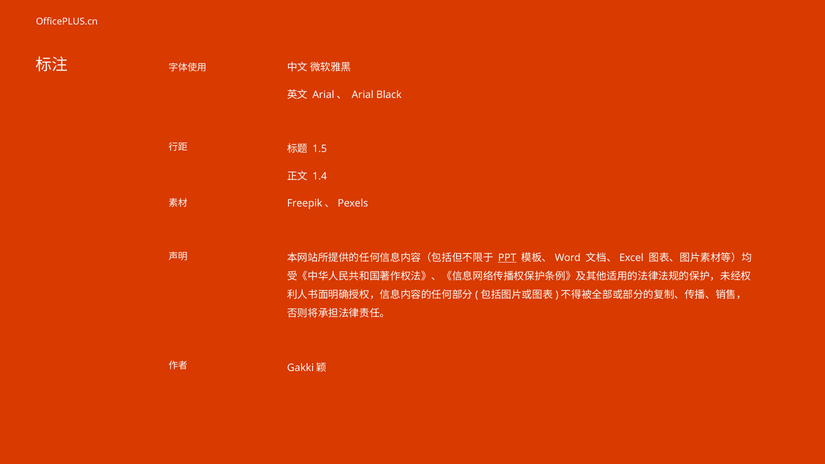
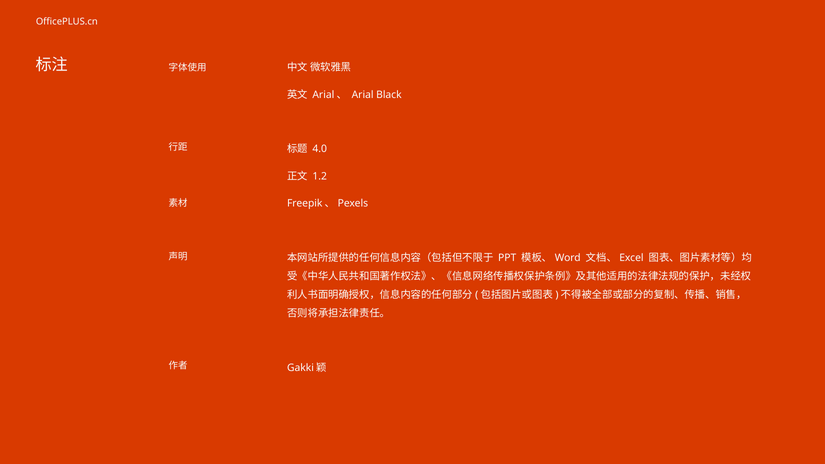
1.5: 1.5 -> 4.0
1.4: 1.4 -> 1.2
PPT underline: present -> none
